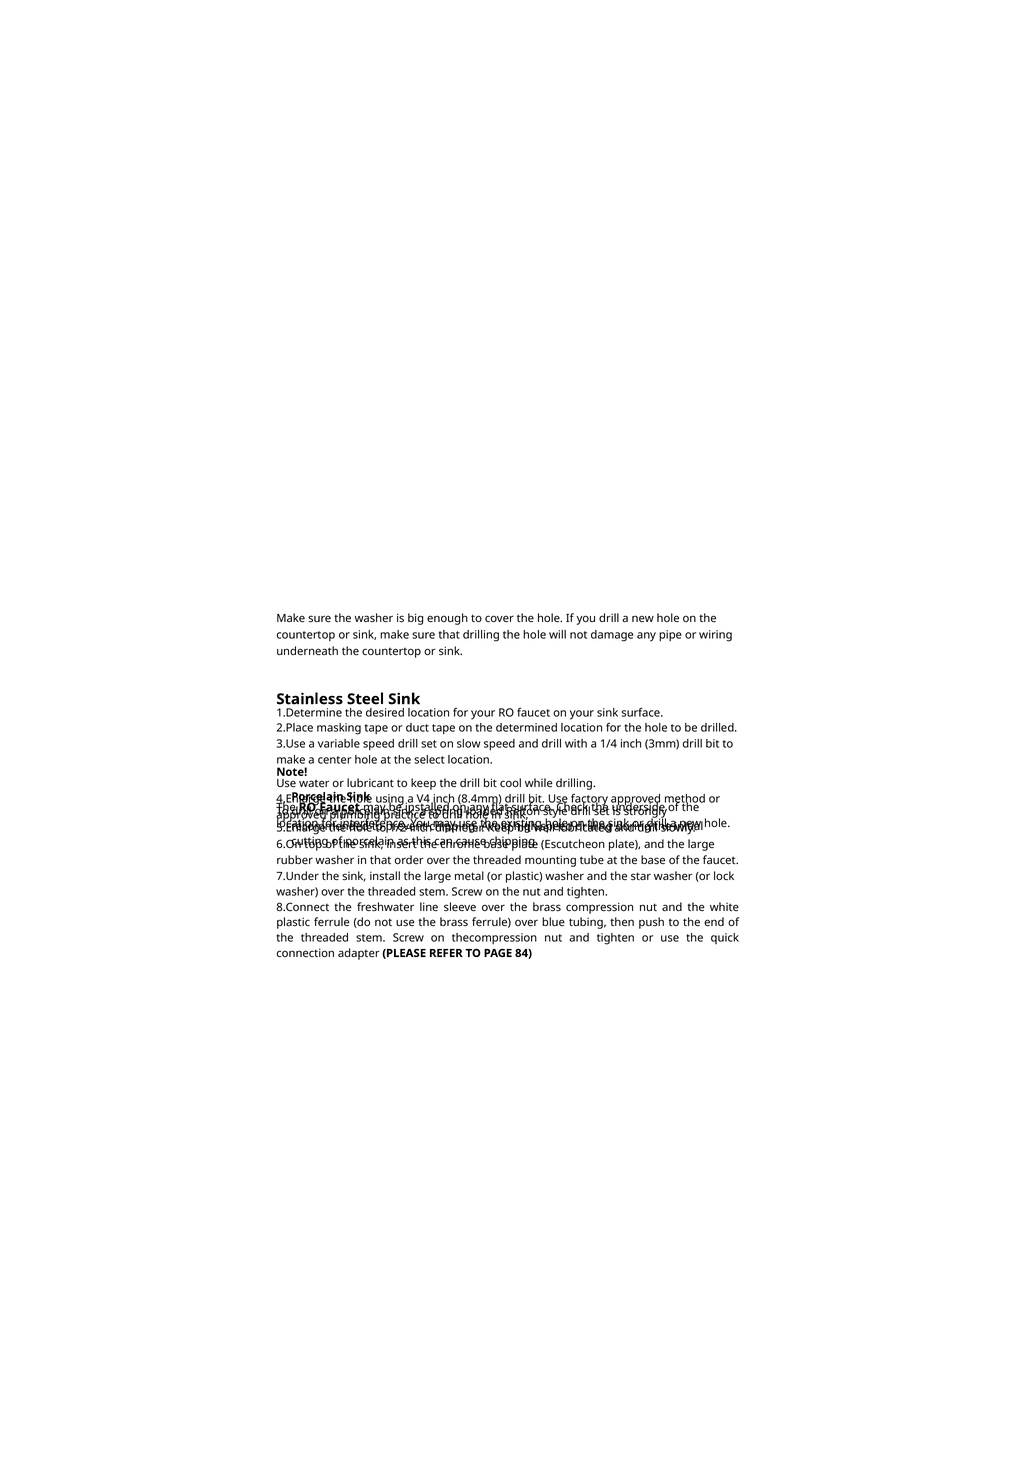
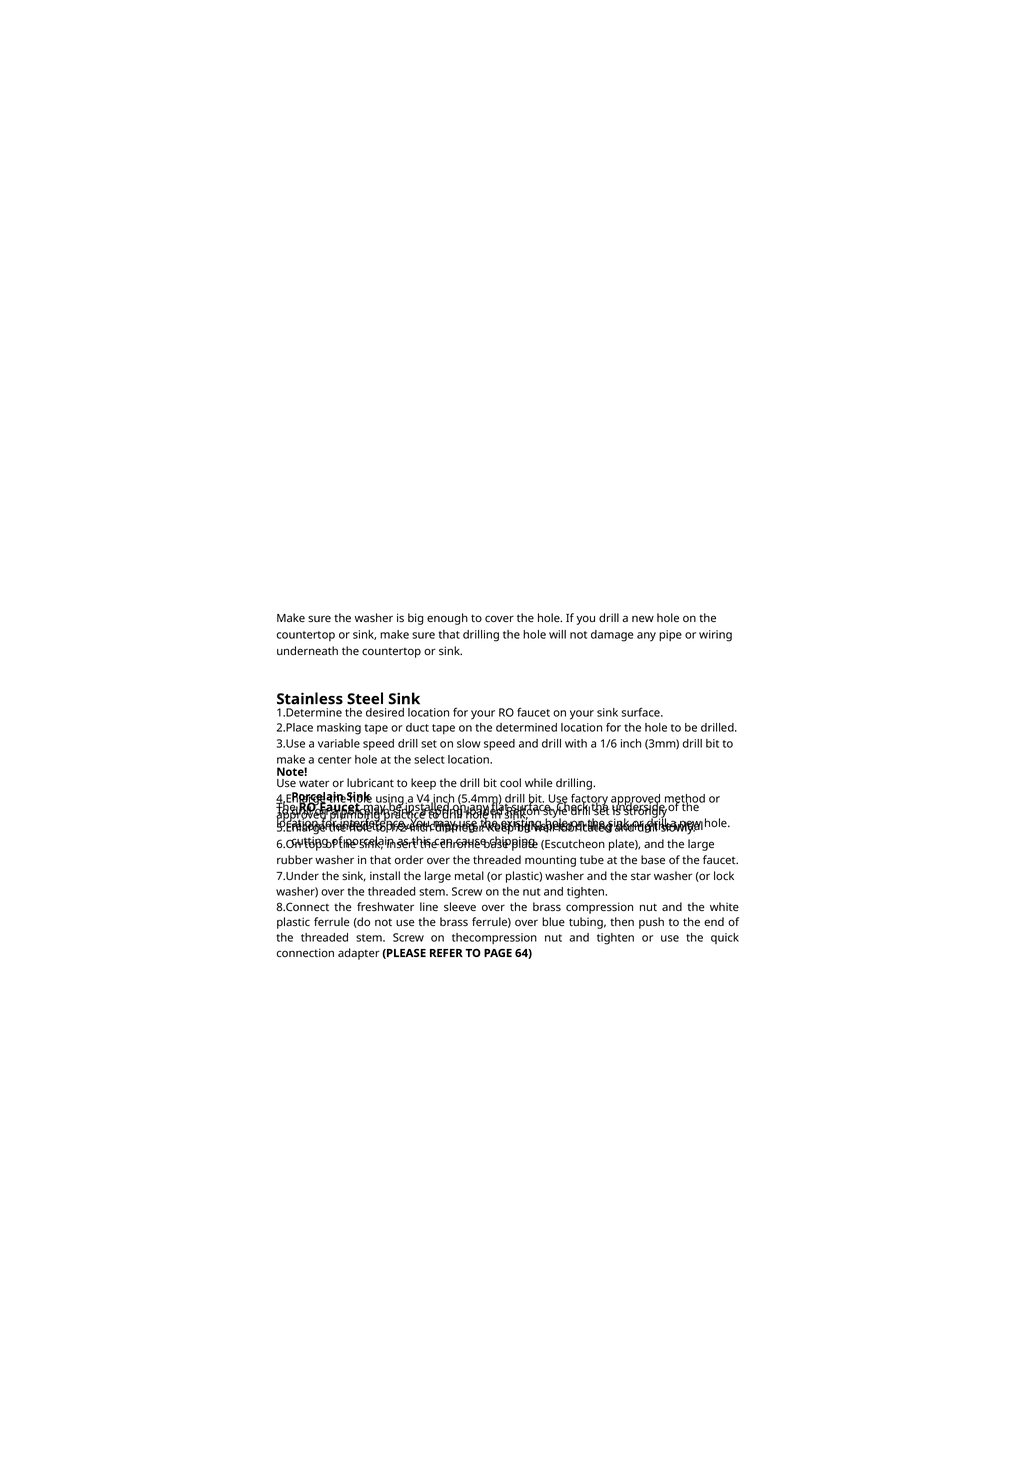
1/4: 1/4 -> 1/6
8.4mm: 8.4mm -> 5.4mm
84: 84 -> 64
